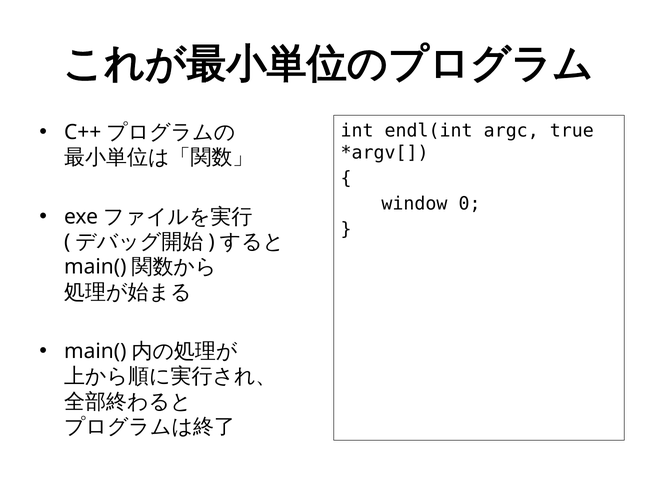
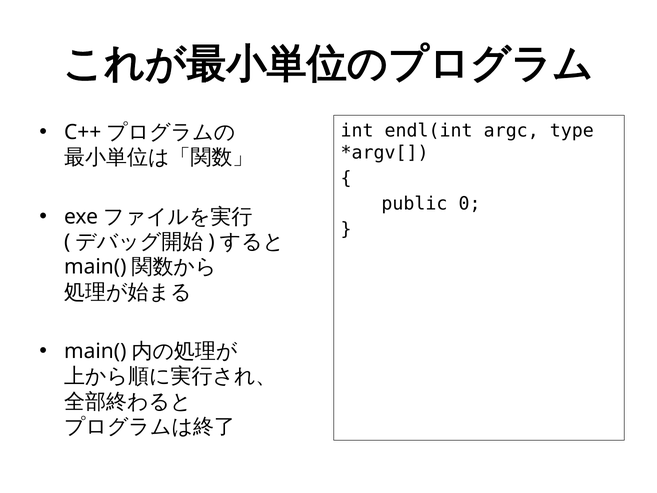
true: true -> type
window: window -> public
